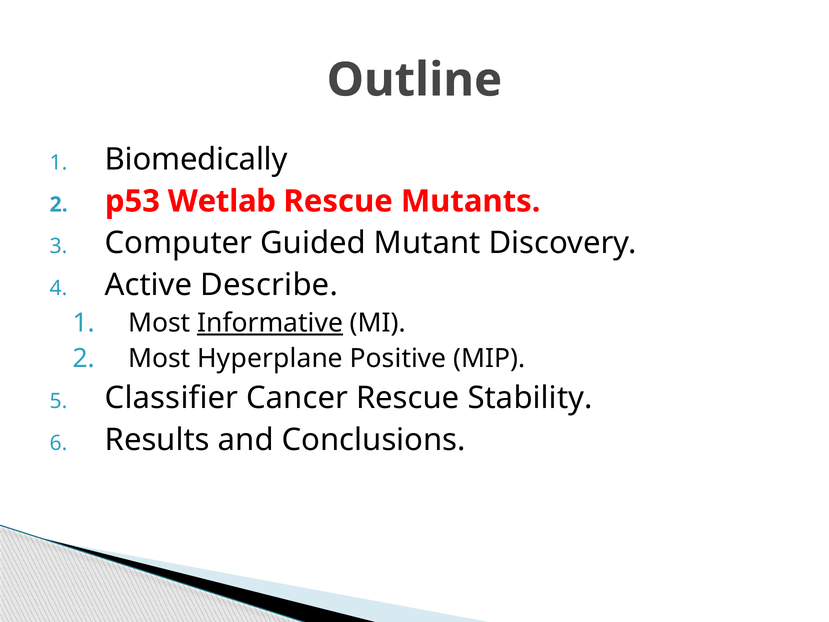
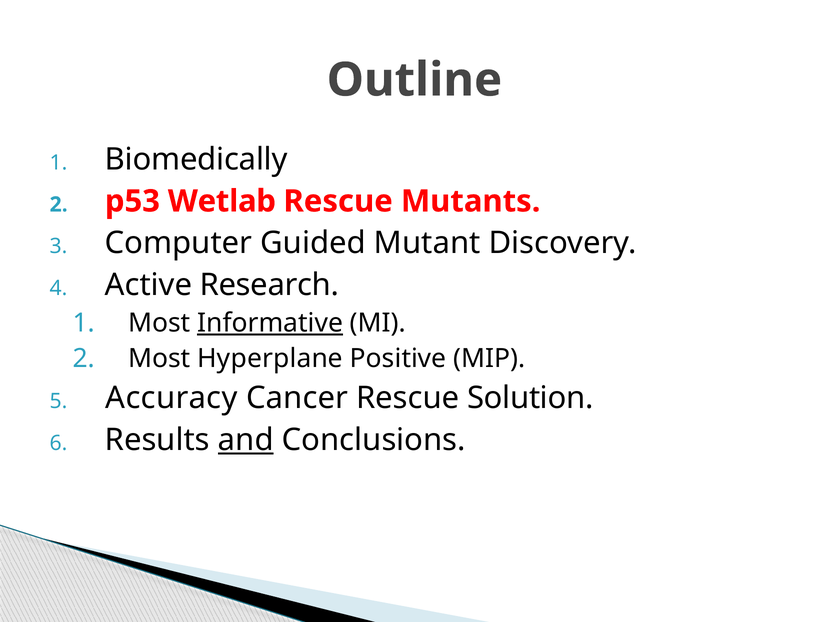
Describe: Describe -> Research
Classifier: Classifier -> Accuracy
Stability: Stability -> Solution
and underline: none -> present
